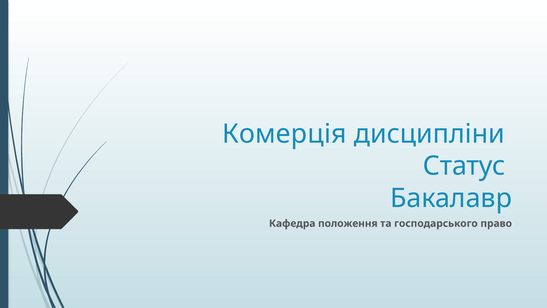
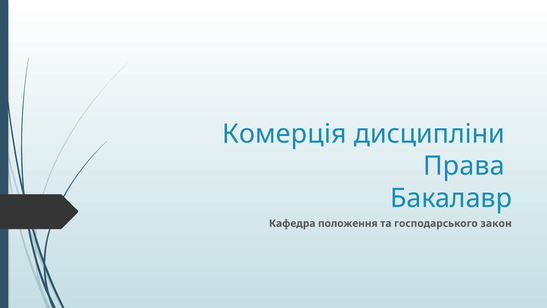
Статус: Статус -> Права
право: право -> закон
